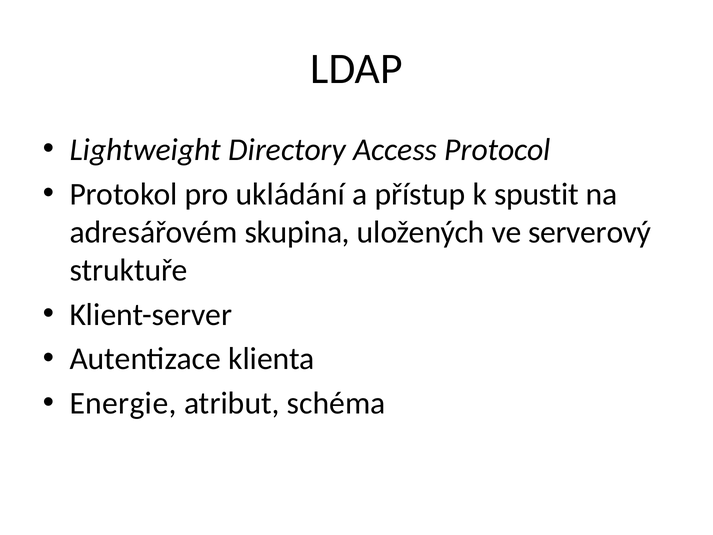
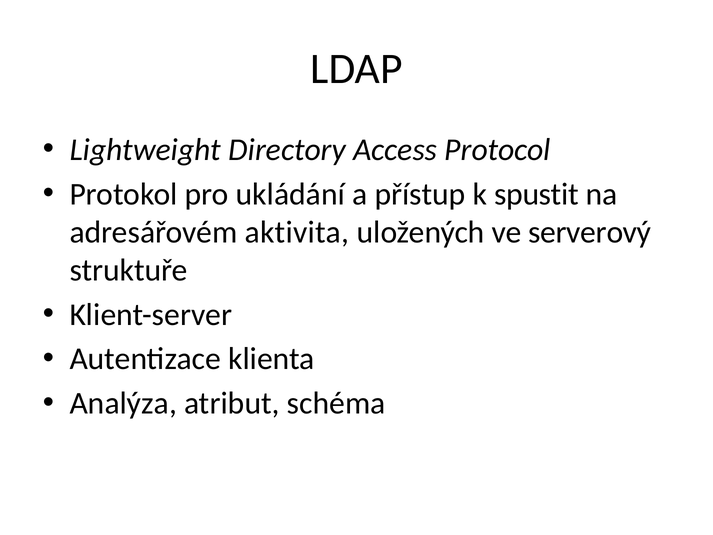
skupina: skupina -> aktivita
Energie: Energie -> Analýza
